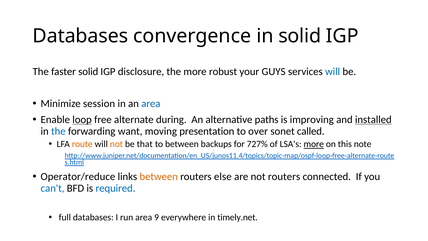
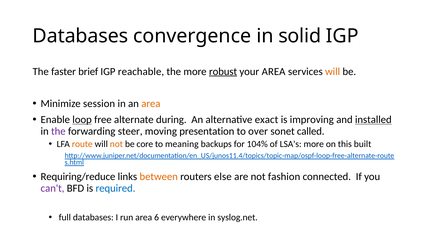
faster solid: solid -> brief
disclosure: disclosure -> reachable
robust underline: none -> present
your GUYS: GUYS -> AREA
will at (333, 71) colour: blue -> orange
area at (151, 103) colour: blue -> orange
paths: paths -> exact
the at (58, 131) colour: blue -> purple
want: want -> steer
that: that -> core
to between: between -> meaning
727%: 727% -> 104%
more at (314, 144) underline: present -> none
note: note -> built
Operator/reduce: Operator/reduce -> Requiring/reduce
not routers: routers -> fashion
can't colour: blue -> purple
9: 9 -> 6
timely.net: timely.net -> syslog.net
